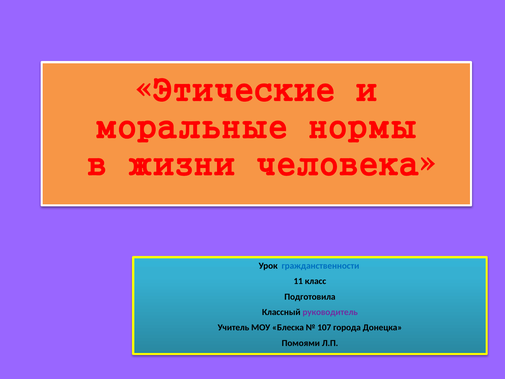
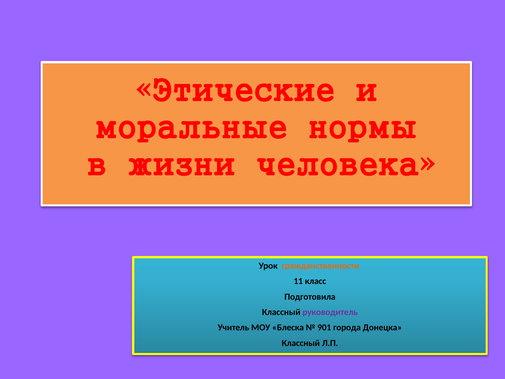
гражданственности colour: blue -> orange
107: 107 -> 901
Помоями at (301, 343): Помоями -> Классный
